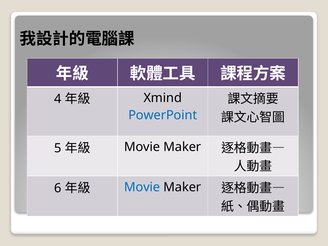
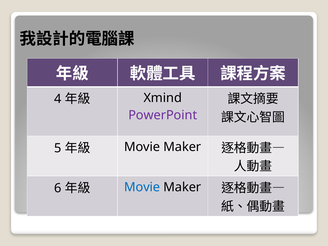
PowerPoint colour: blue -> purple
